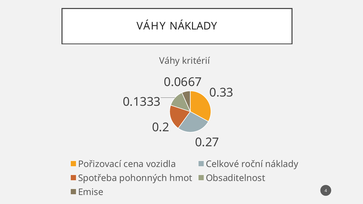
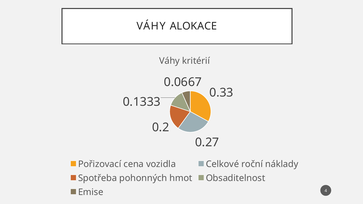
VÁHY NÁKLADY: NÁKLADY -> ALOKACE
